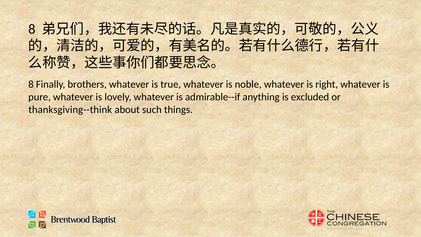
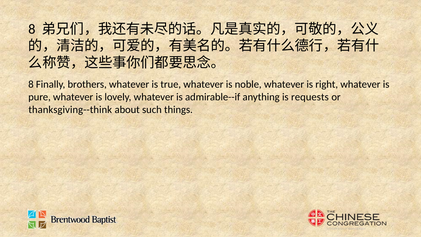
excluded: excluded -> requests
